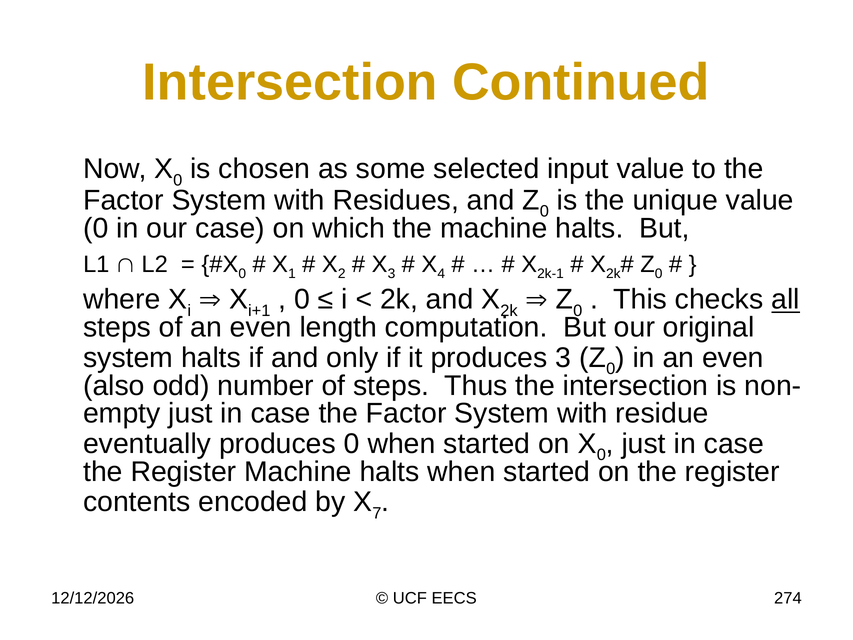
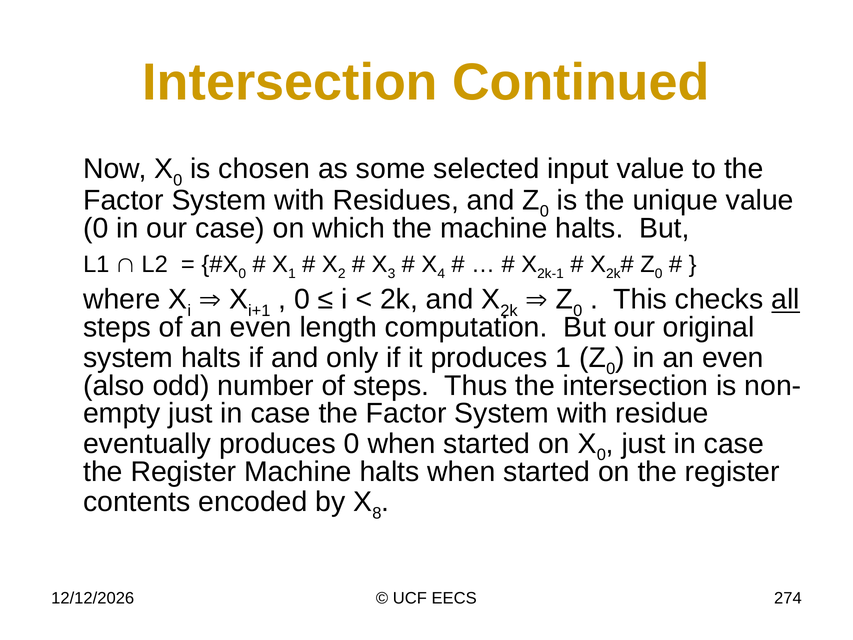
produces 3: 3 -> 1
7: 7 -> 8
